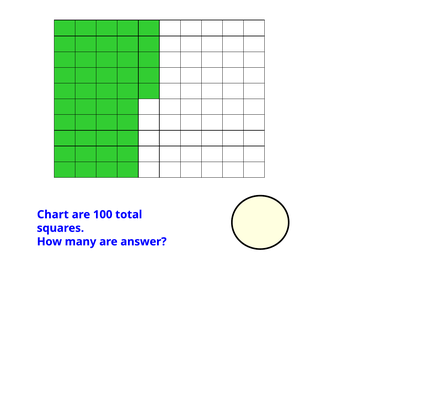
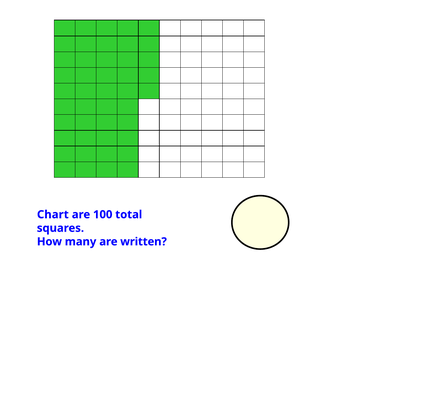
answer: answer -> written
